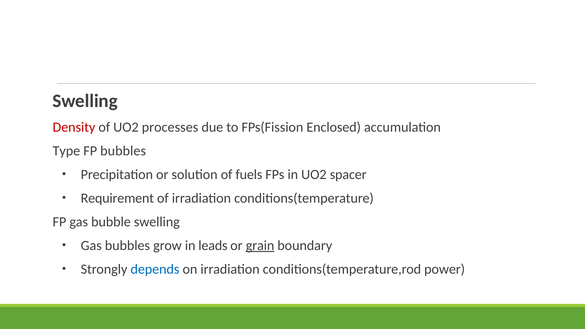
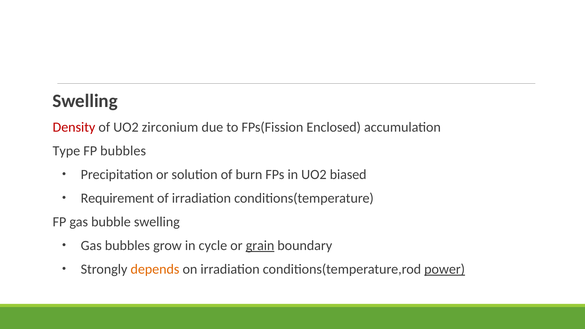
processes: processes -> zirconium
fuels: fuels -> burn
spacer: spacer -> biased
leads: leads -> cycle
depends colour: blue -> orange
power underline: none -> present
